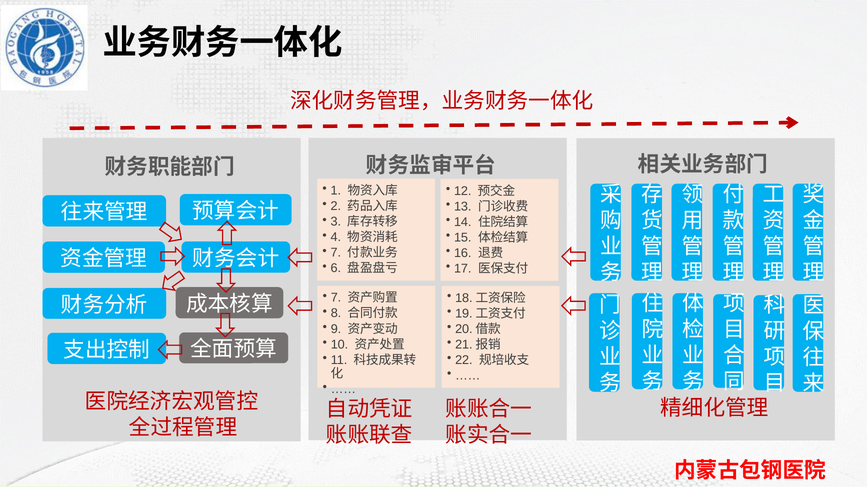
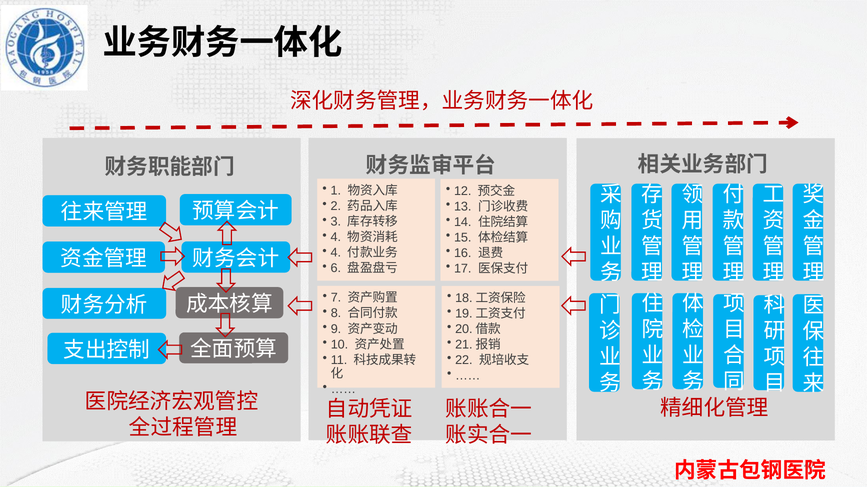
7 at (336, 253): 7 -> 4
